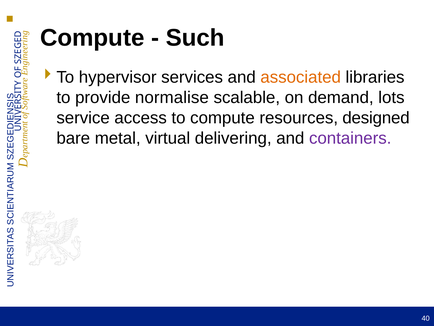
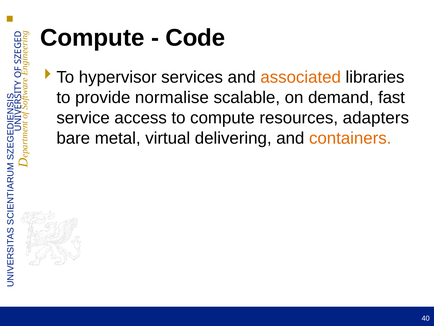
Such: Such -> Code
lots: lots -> fast
designed: designed -> adapters
containers colour: purple -> orange
